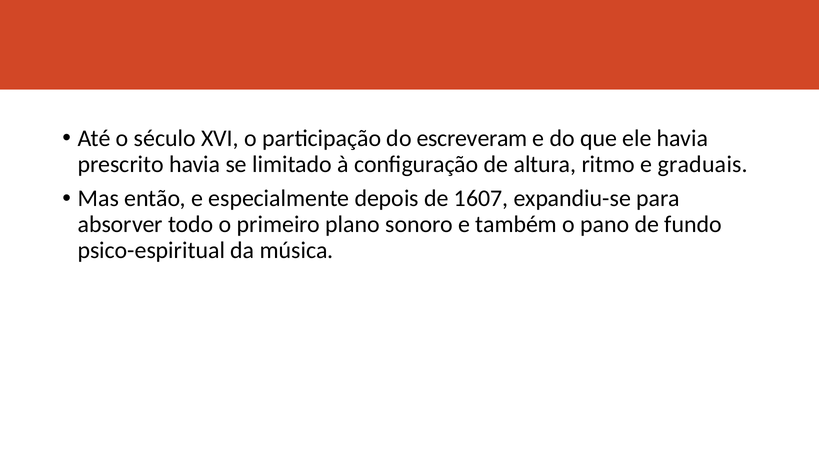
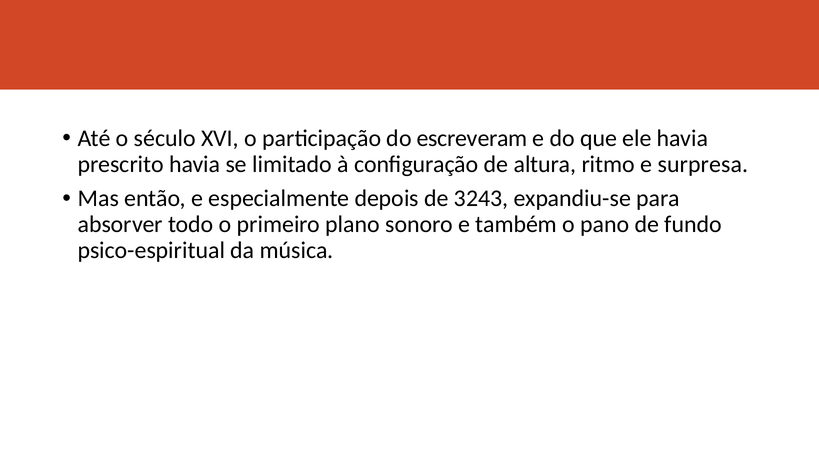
graduais: graduais -> surpresa
1607: 1607 -> 3243
